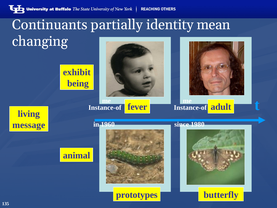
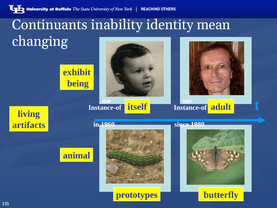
partially: partially -> inability
fever: fever -> itself
message: message -> artifacts
